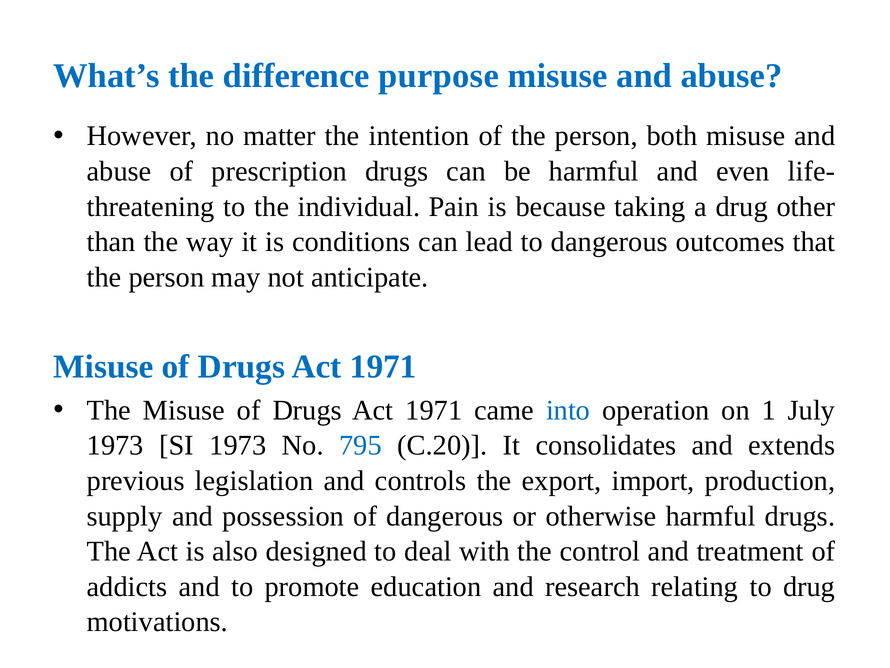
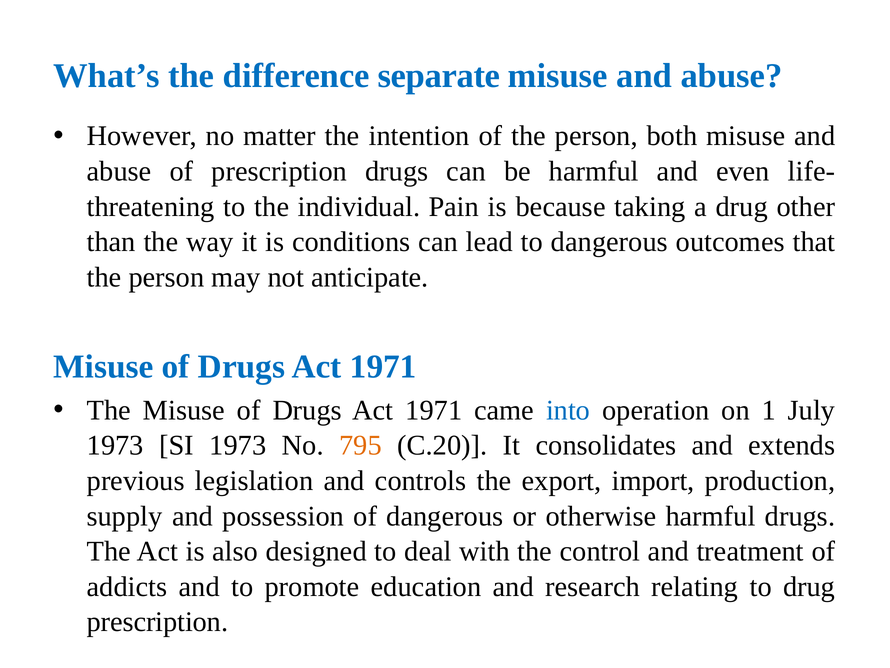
purpose: purpose -> separate
795 colour: blue -> orange
motivations at (157, 622): motivations -> prescription
